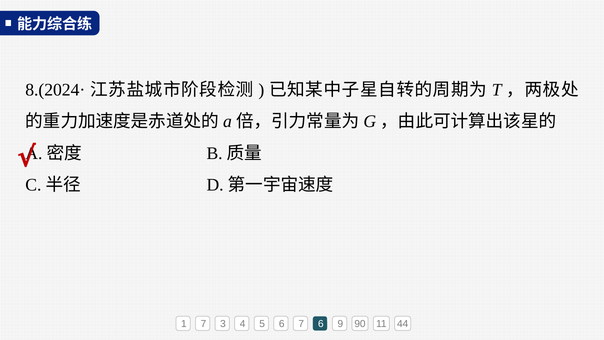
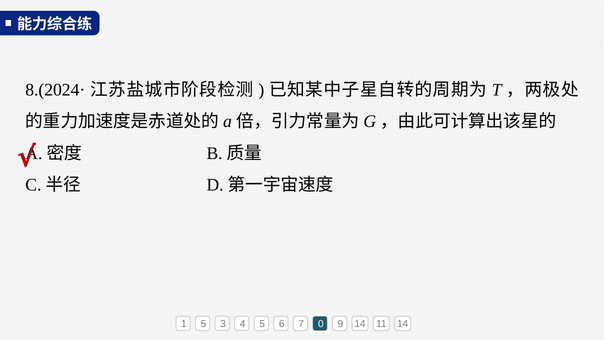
1 7: 7 -> 5
7 6: 6 -> 0
9 90: 90 -> 14
11 44: 44 -> 14
